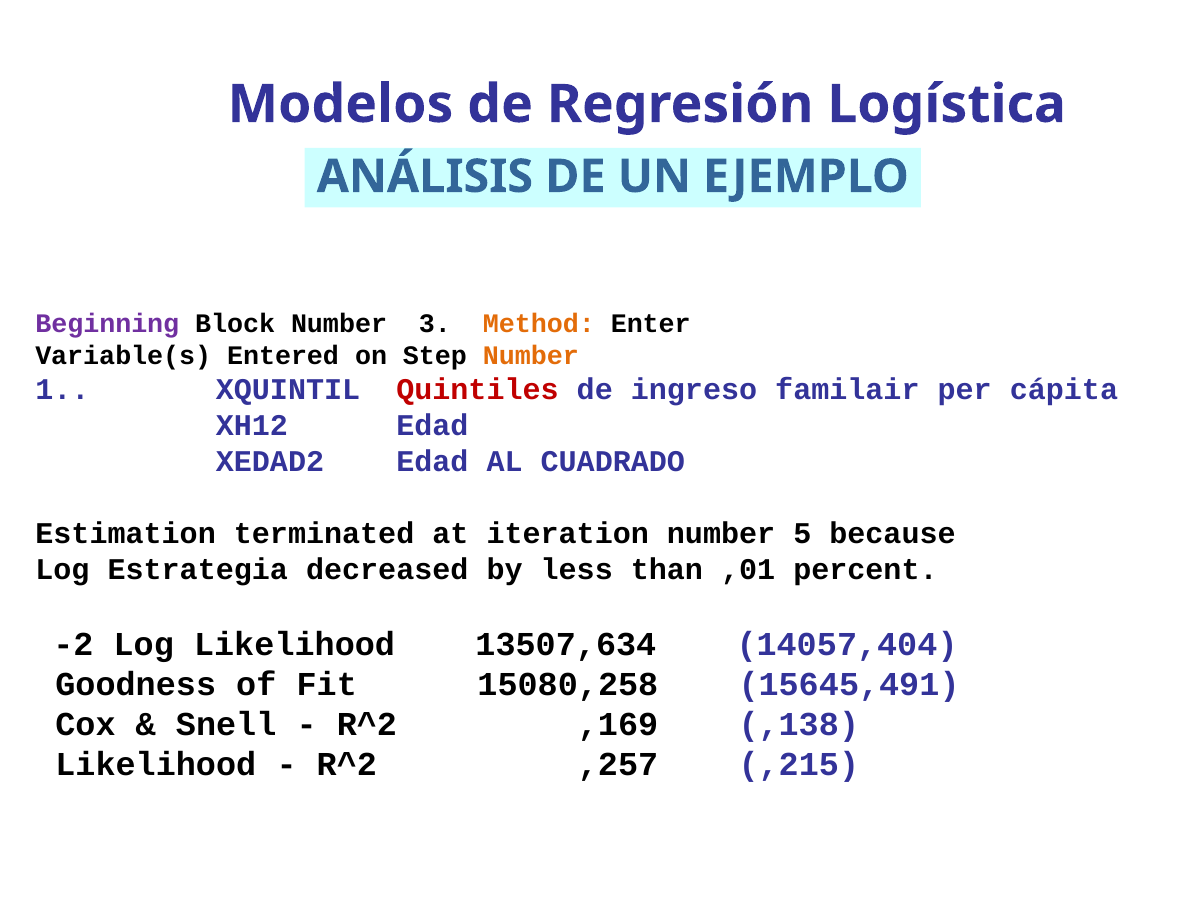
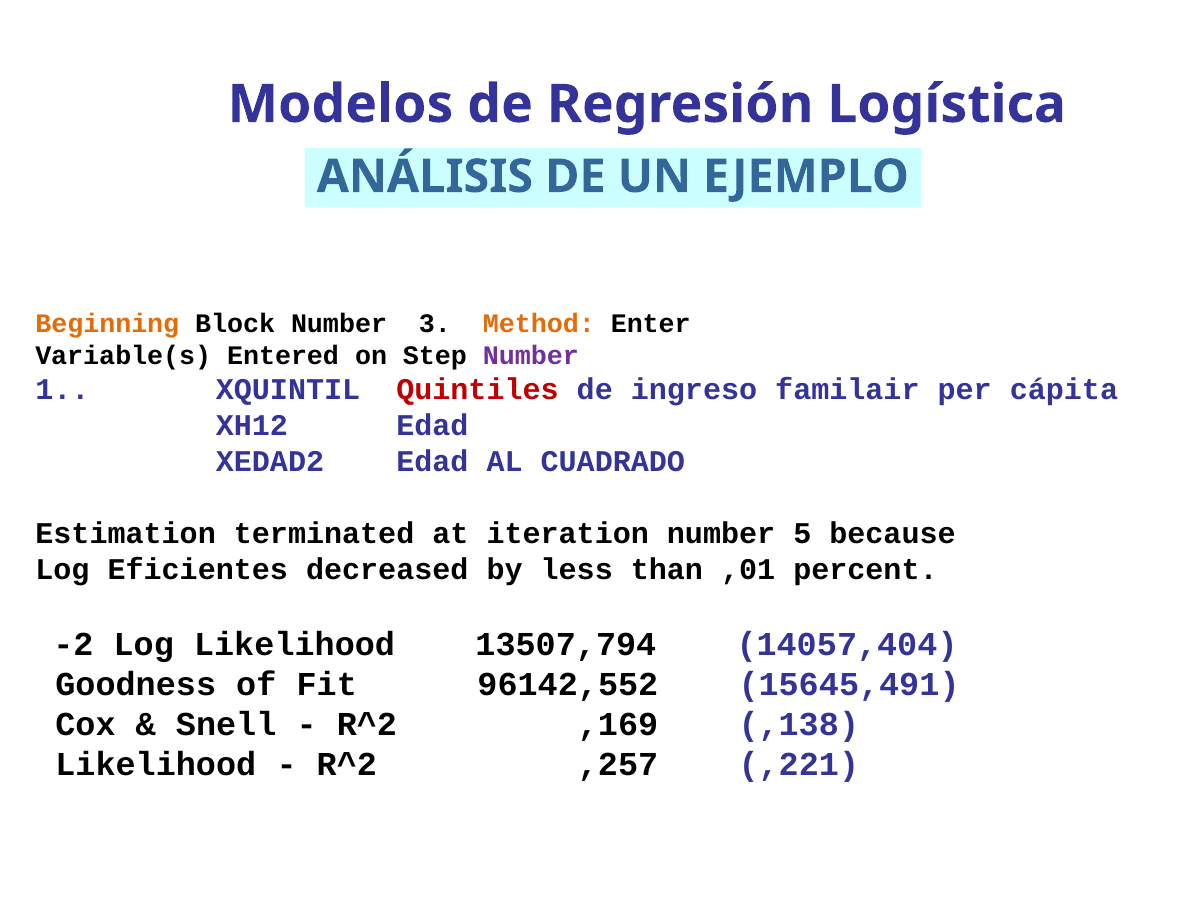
Beginning colour: purple -> orange
Number at (531, 355) colour: orange -> purple
Estrategia: Estrategia -> Eficientes
13507,634: 13507,634 -> 13507,794
15080,258: 15080,258 -> 96142,552
,215: ,215 -> ,221
